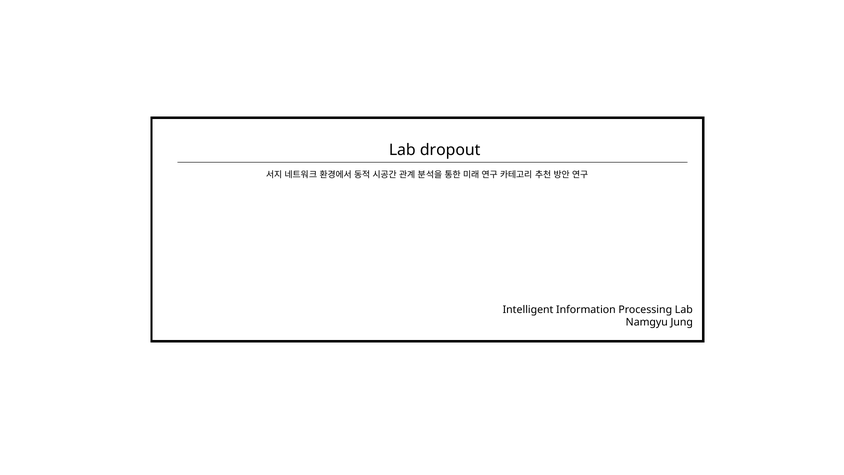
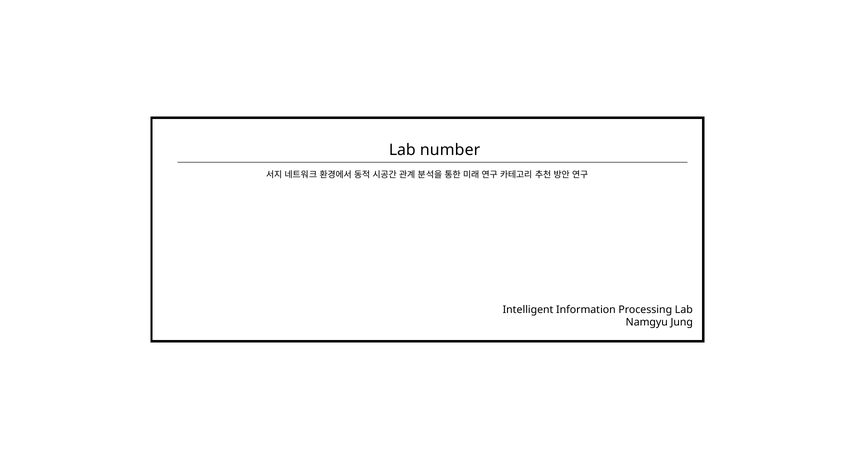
dropout: dropout -> number
